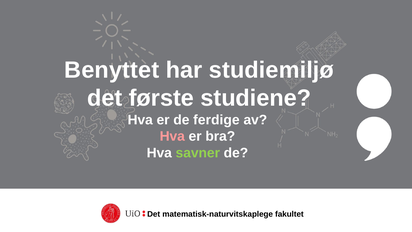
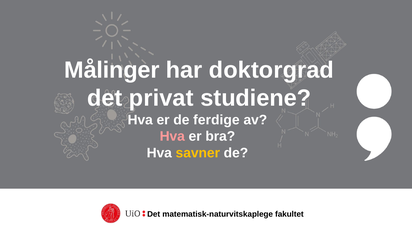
Benyttet: Benyttet -> Målinger
studiemiljø: studiemiljø -> doktorgrad
første: første -> privat
savner colour: light green -> yellow
